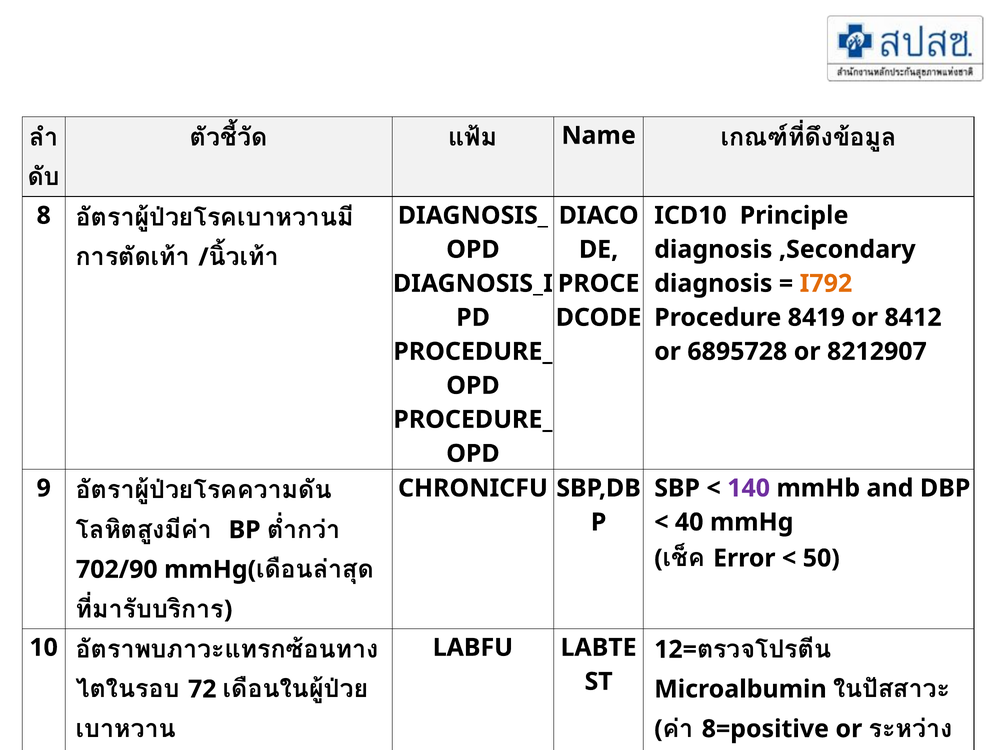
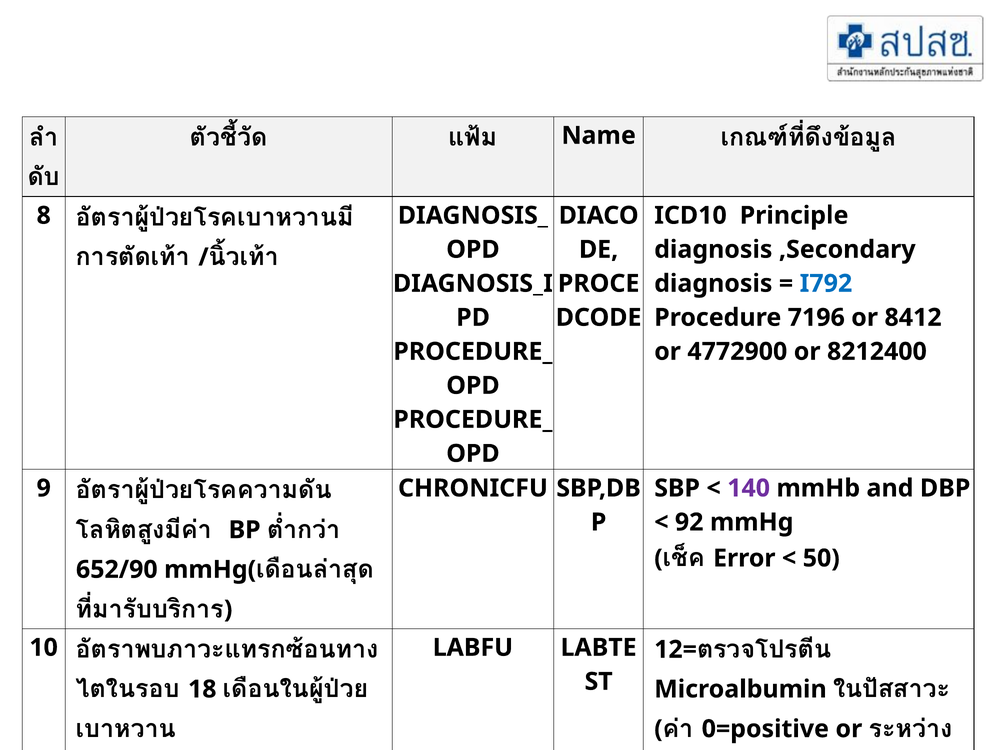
I792 colour: orange -> blue
8419: 8419 -> 7196
6895728: 6895728 -> 4772900
8212907: 8212907 -> 8212400
40: 40 -> 92
702/90: 702/90 -> 652/90
72: 72 -> 18
8=positive: 8=positive -> 0=positive
